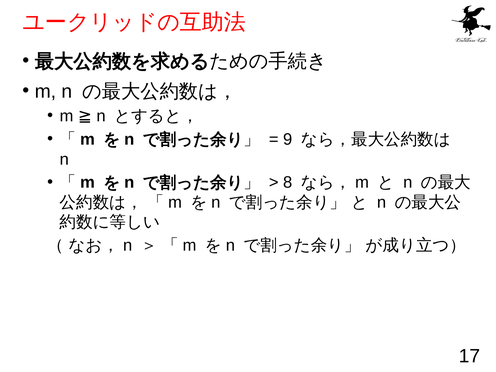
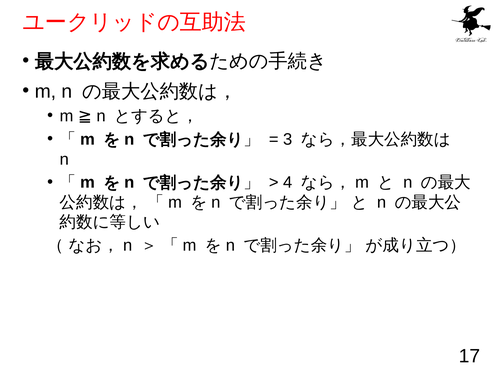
9: 9 -> 3
8: 8 -> 4
